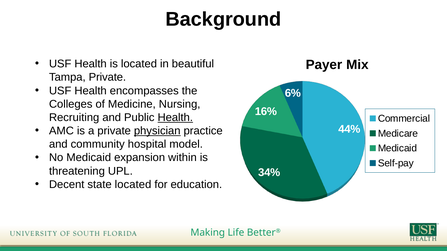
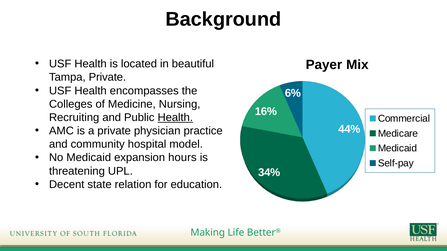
physician underline: present -> none
within: within -> hours
state located: located -> relation
